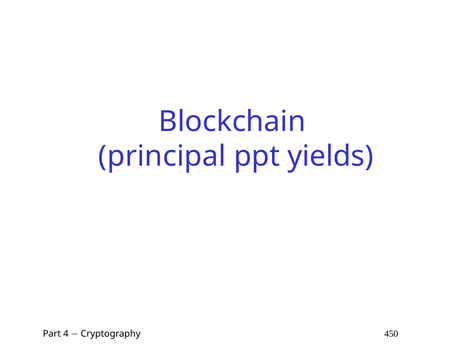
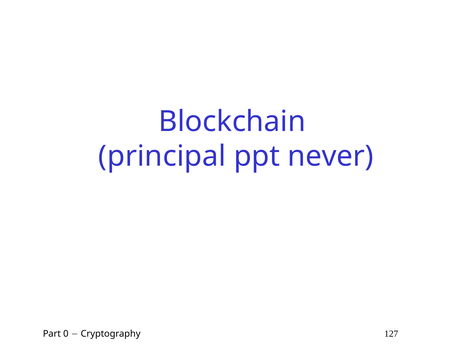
yields: yields -> never
4: 4 -> 0
450: 450 -> 127
